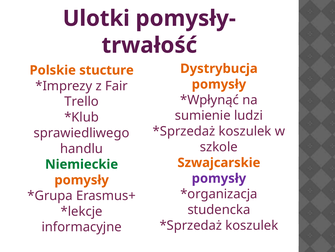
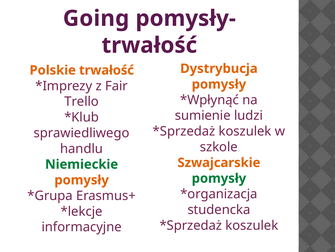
Ulotki: Ulotki -> Going
Polskie stucture: stucture -> trwałość
pomysły at (219, 178) colour: purple -> green
